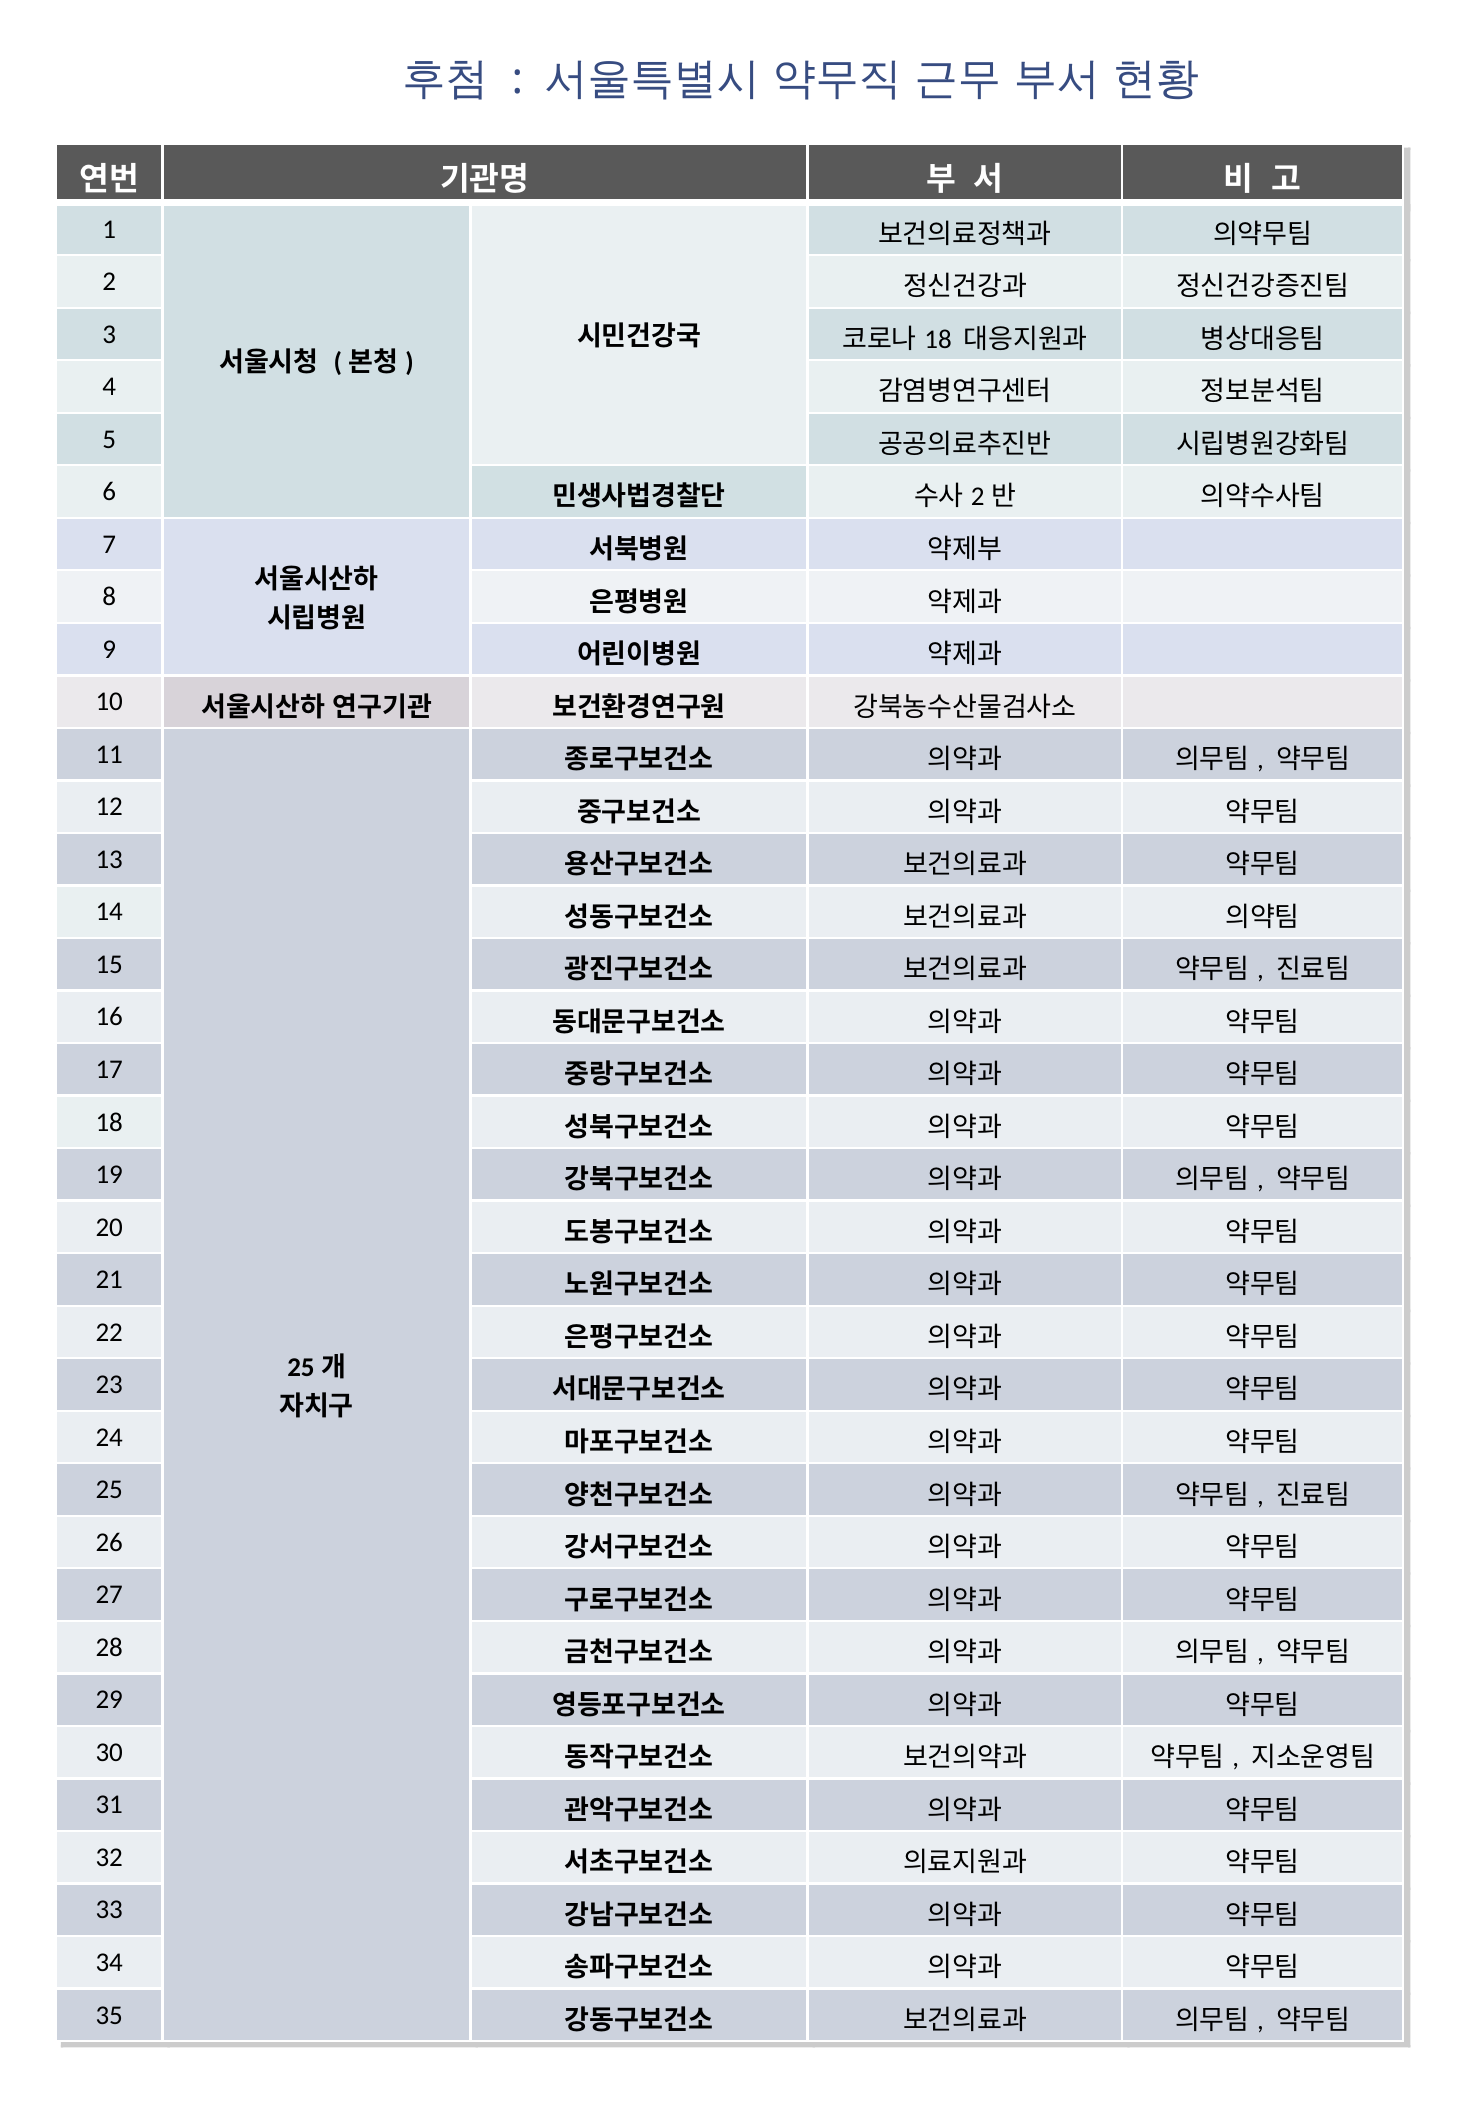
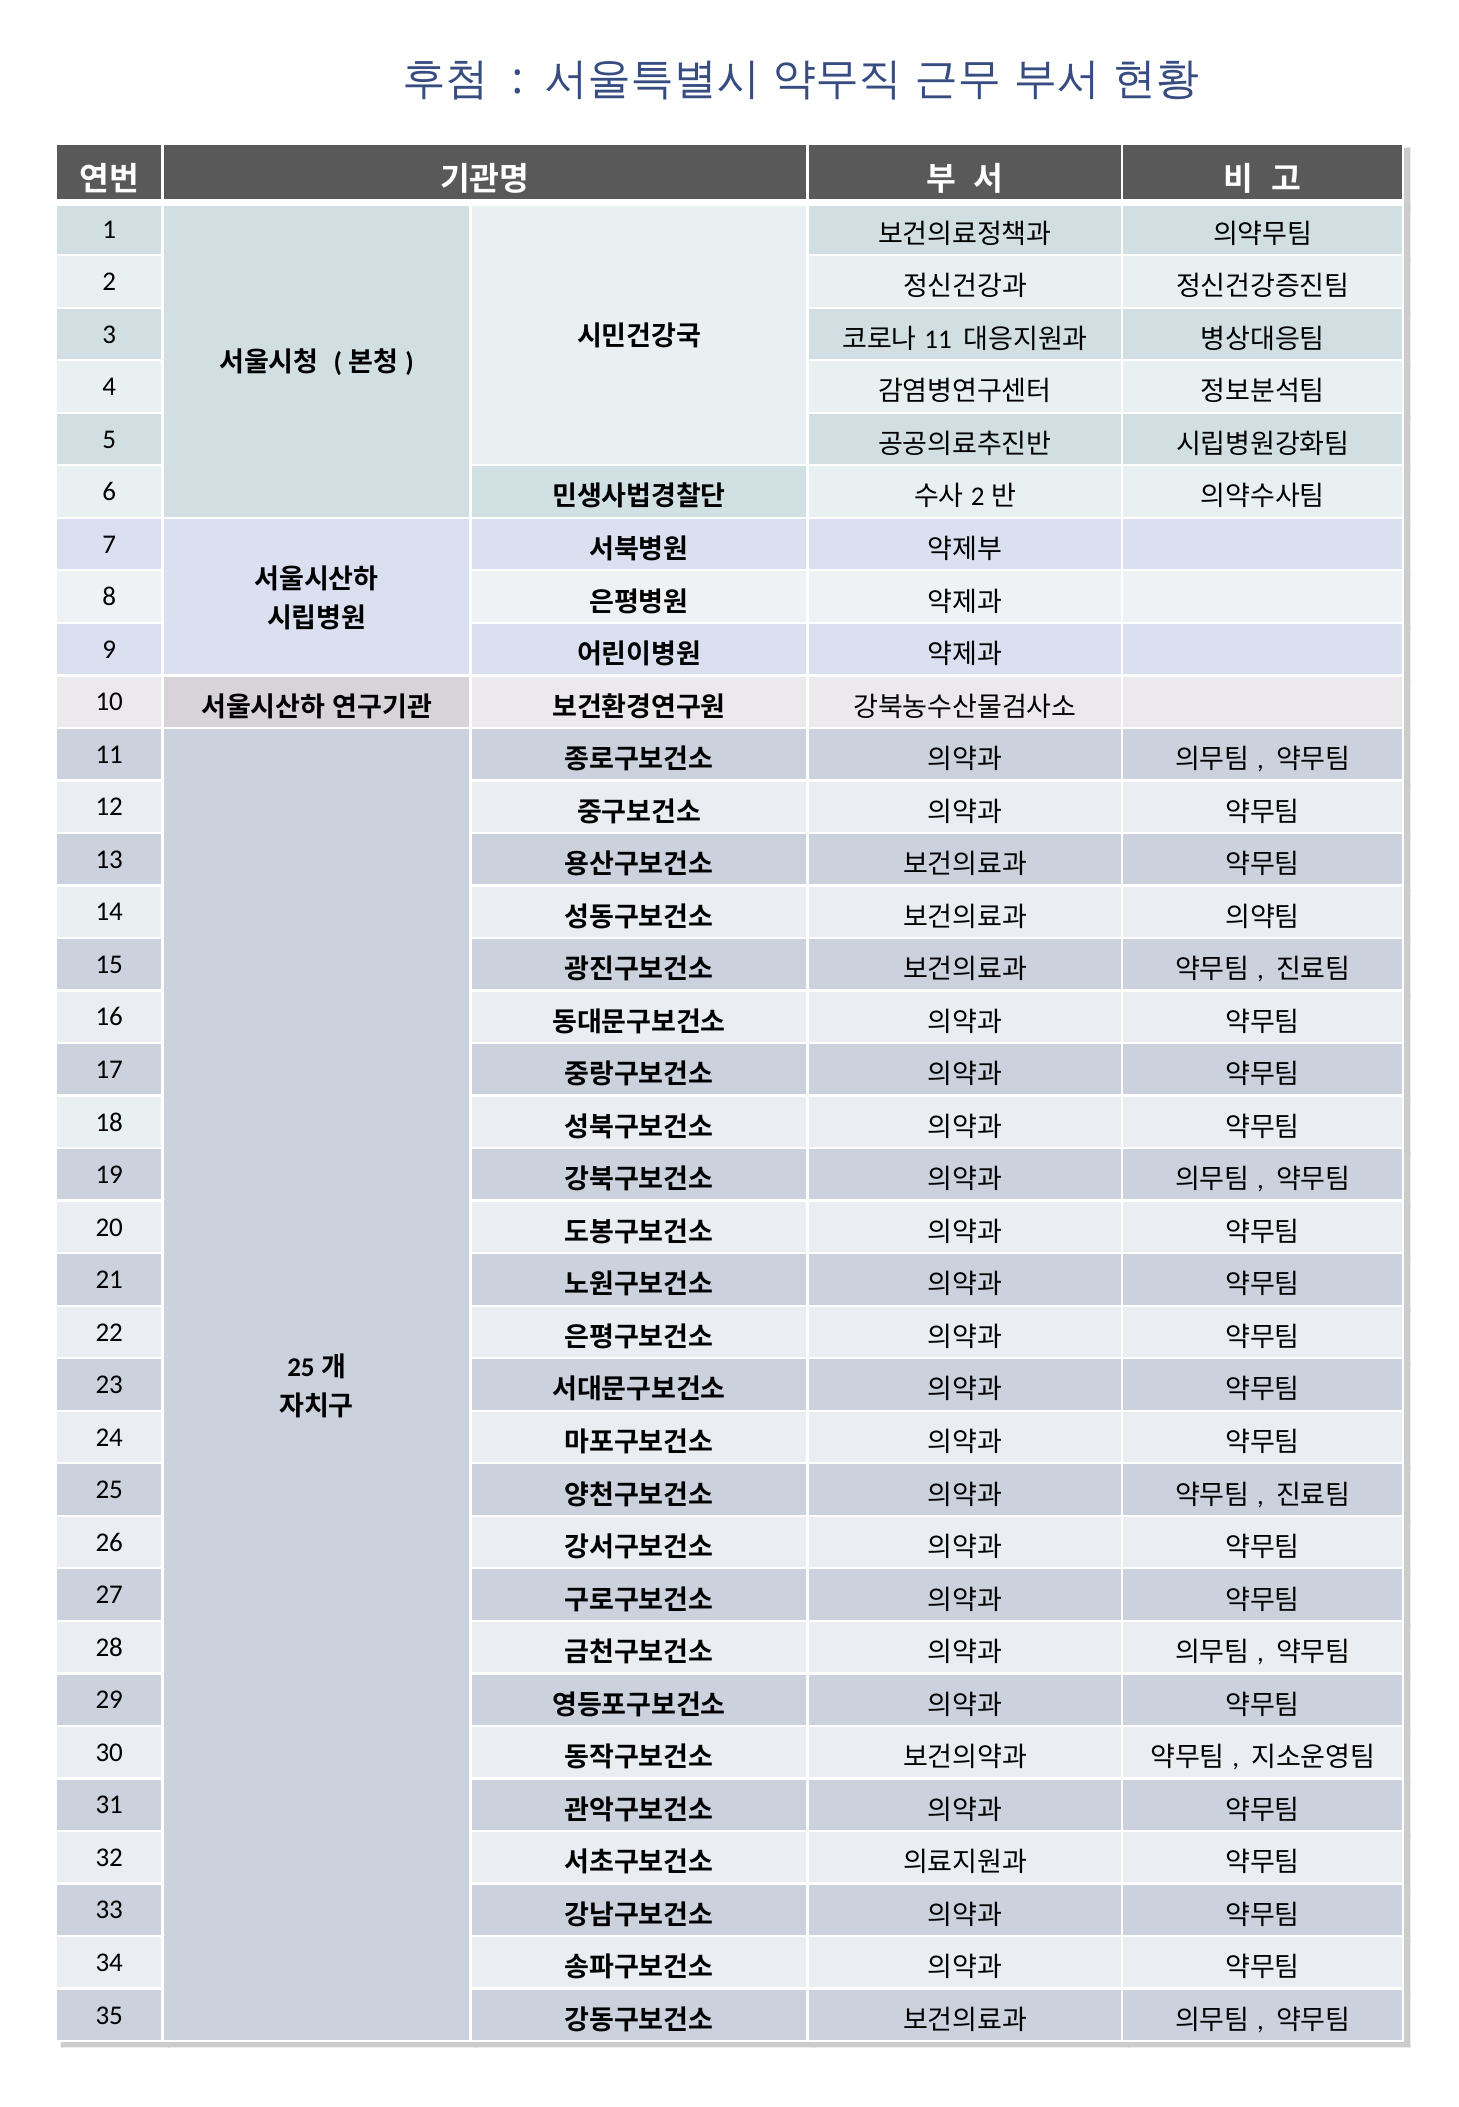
18 at (938, 340): 18 -> 11
